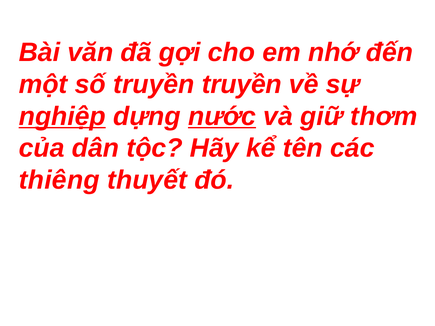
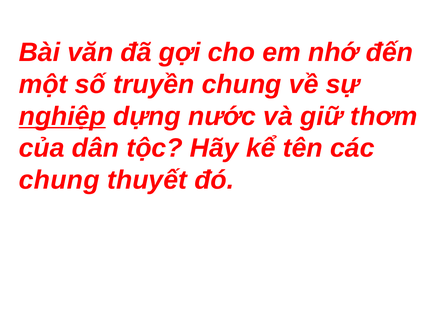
truyền truyền: truyền -> chung
nước underline: present -> none
thiêng at (59, 180): thiêng -> chung
